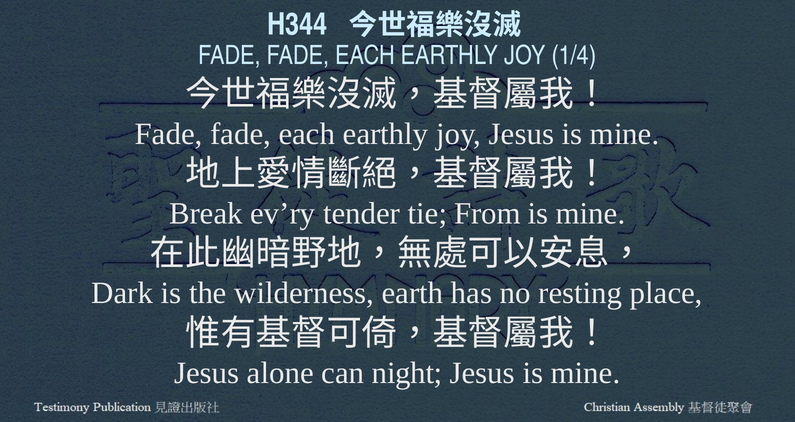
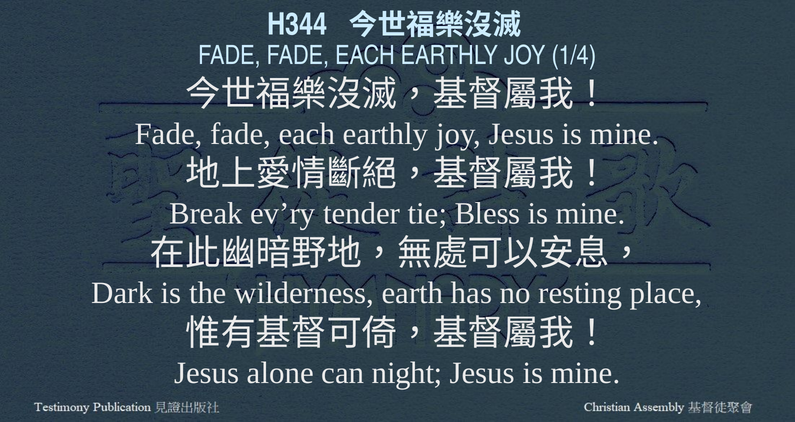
From: From -> Bless
